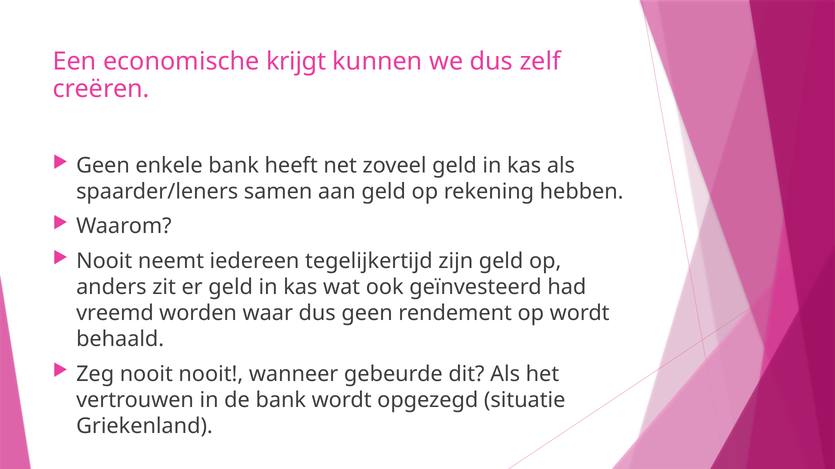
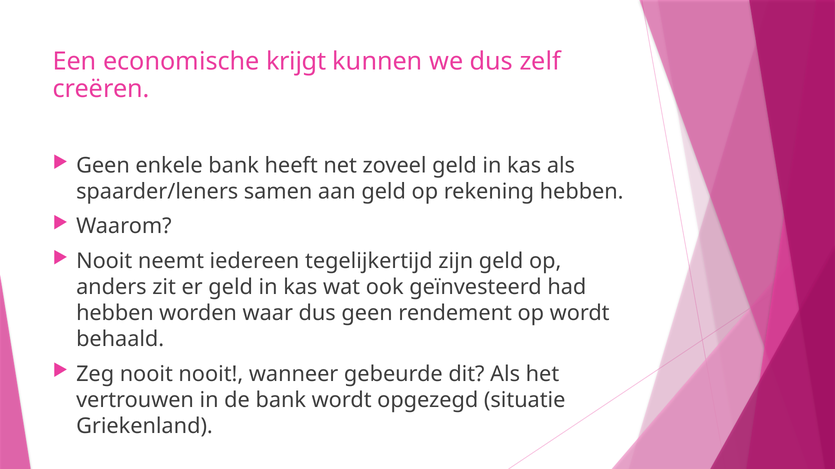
vreemd at (115, 314): vreemd -> hebben
